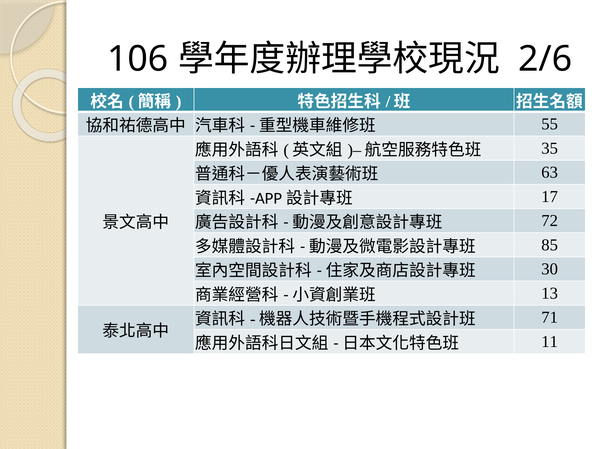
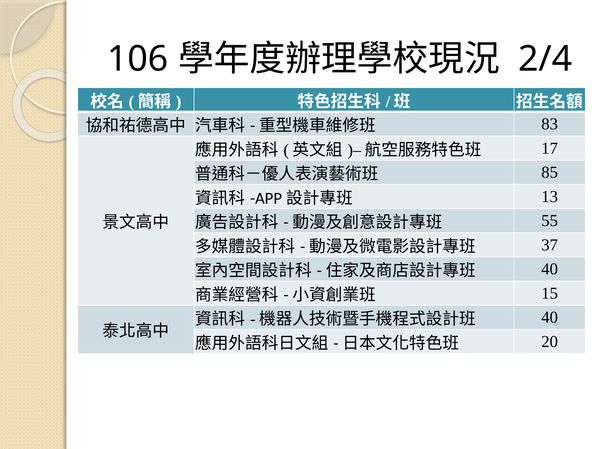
2/6: 2/6 -> 2/4
55: 55 -> 83
35: 35 -> 17
63: 63 -> 85
17: 17 -> 13
72: 72 -> 55
85: 85 -> 37
30 at (550, 269): 30 -> 40
13: 13 -> 15
71 at (550, 318): 71 -> 40
11: 11 -> 20
